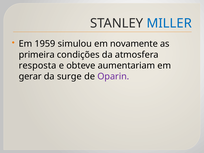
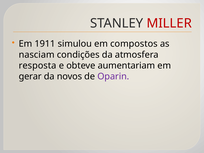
MILLER colour: blue -> red
1959: 1959 -> 1911
novamente: novamente -> compostos
primeira: primeira -> nasciam
surge: surge -> novos
